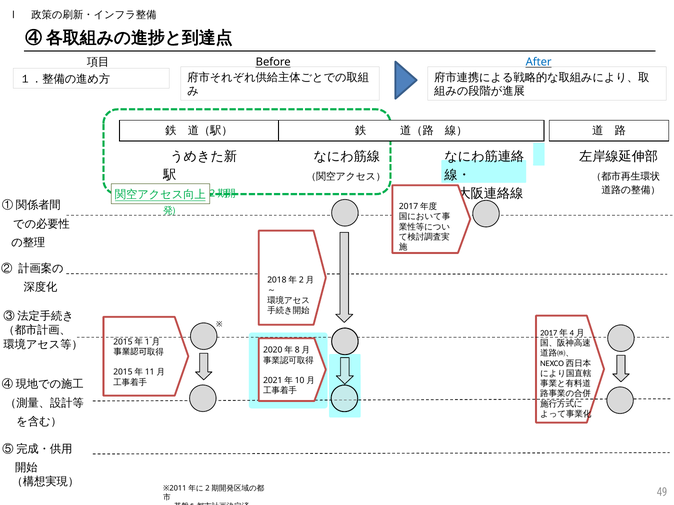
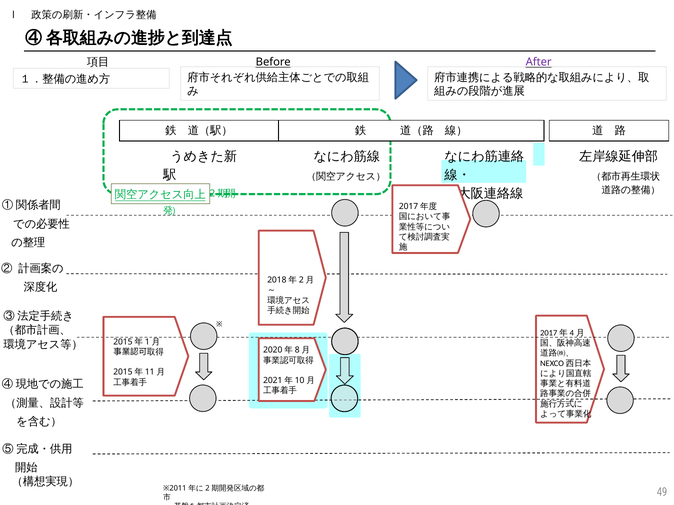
After colour: blue -> purple
